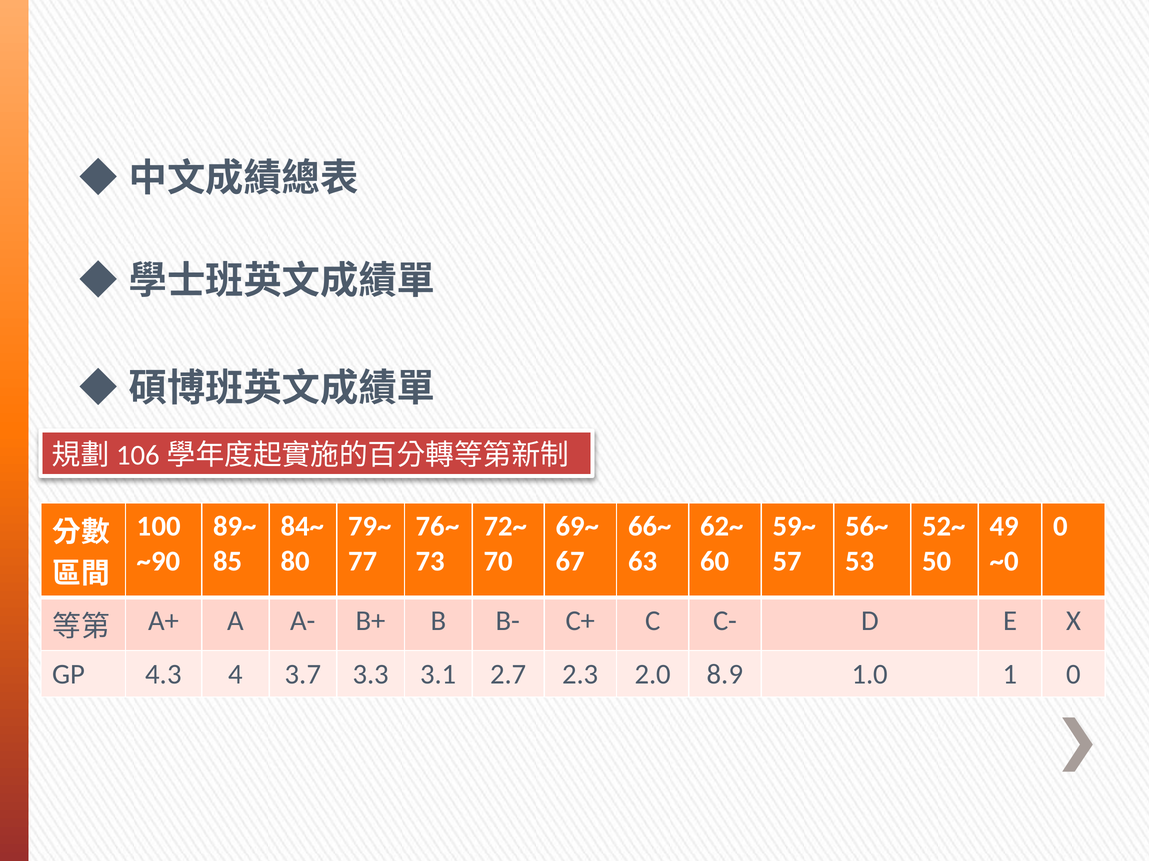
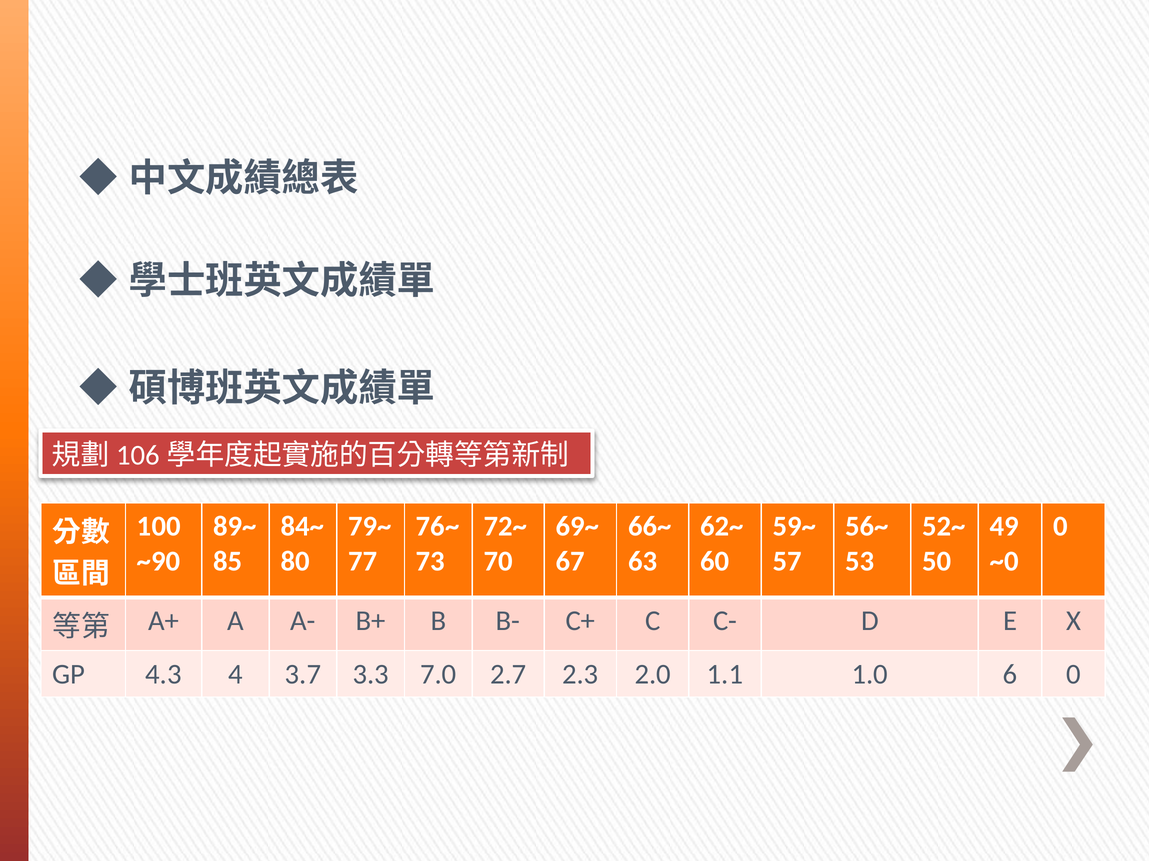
3.1: 3.1 -> 7.0
8.9: 8.9 -> 1.1
1: 1 -> 6
